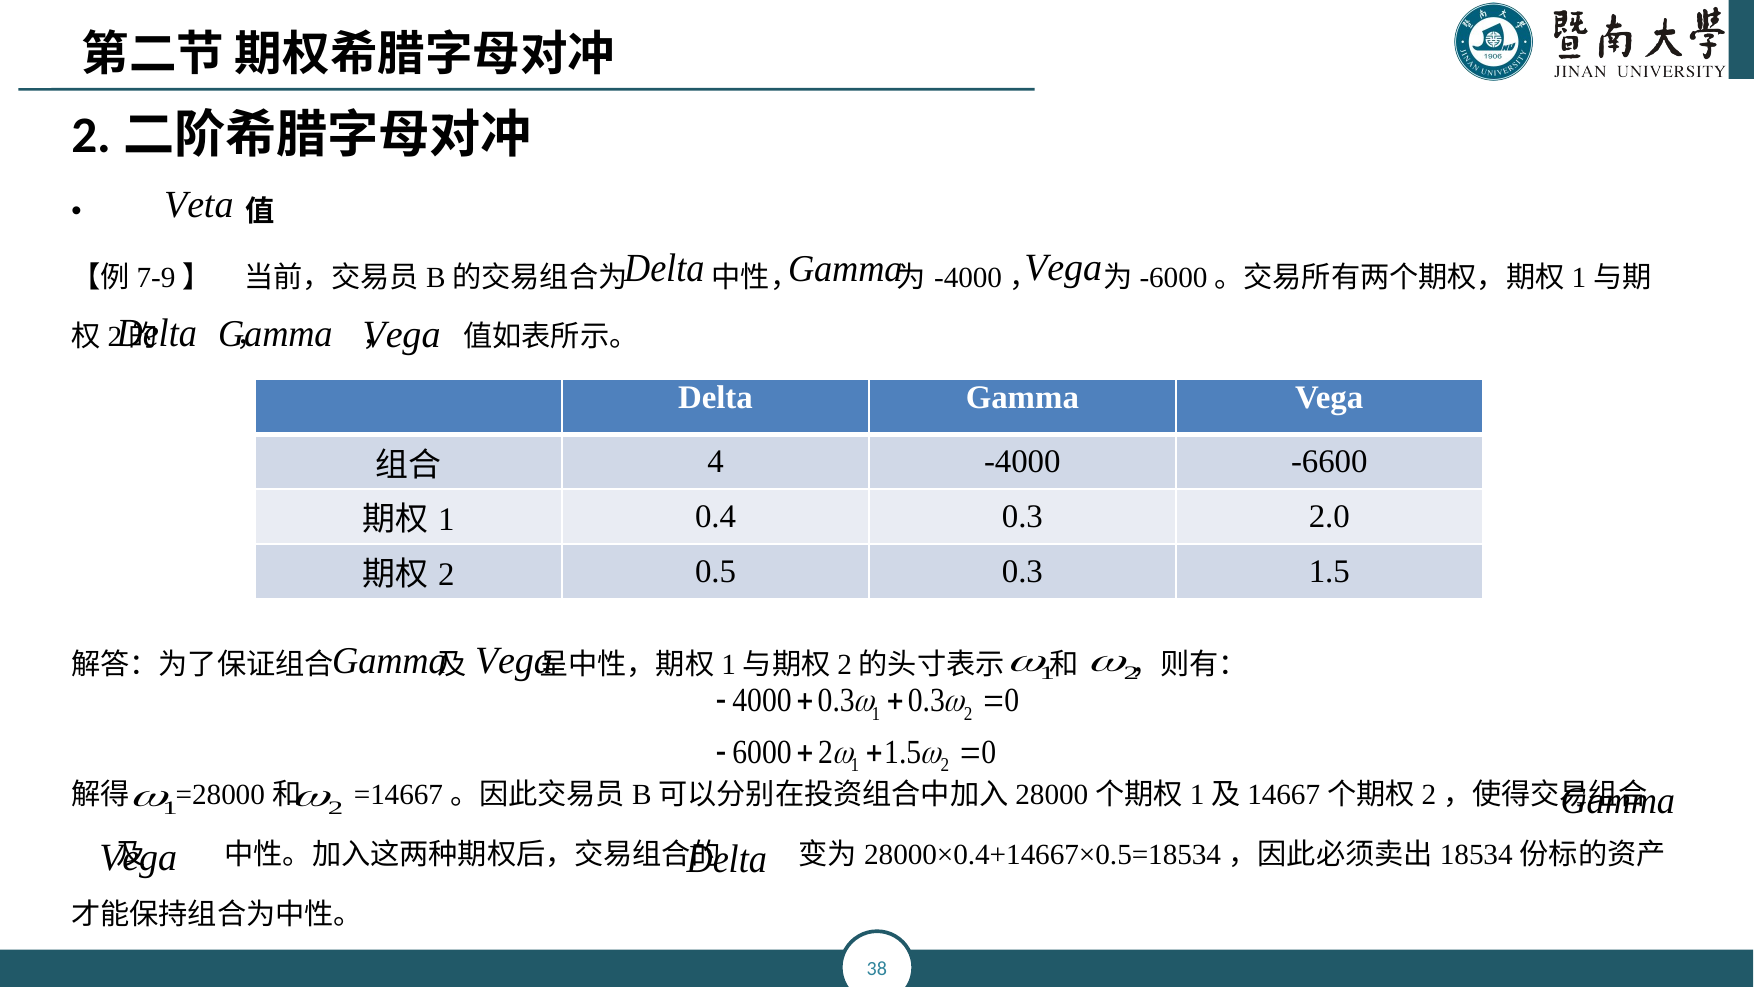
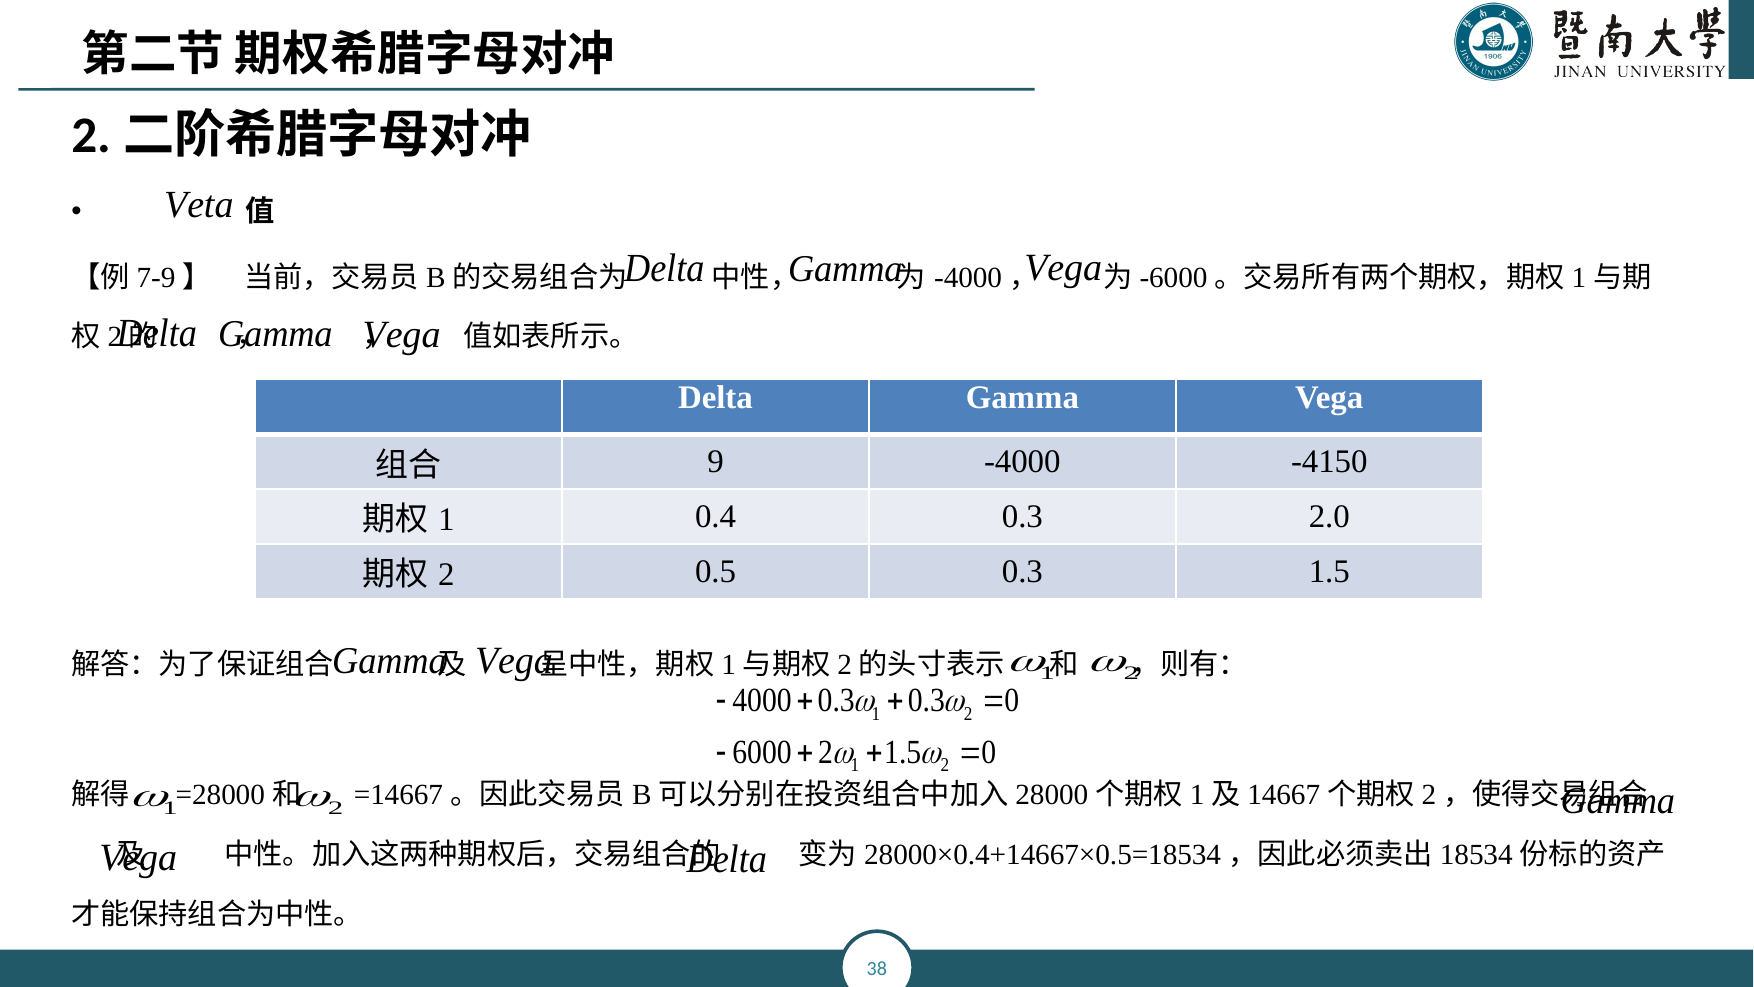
4: 4 -> 9
-6600: -6600 -> -4150
